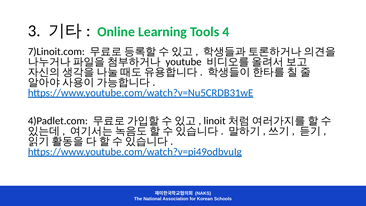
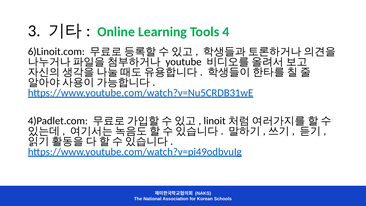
7)Linoit.com: 7)Linoit.com -> 6)Linoit.com
